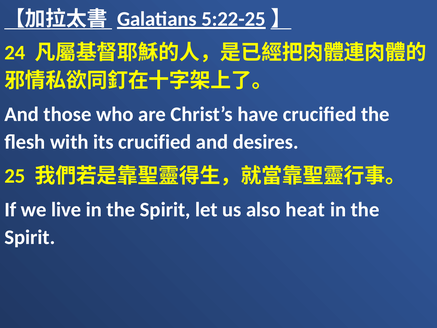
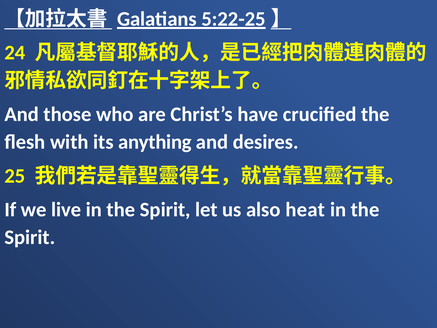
its crucified: crucified -> anything
